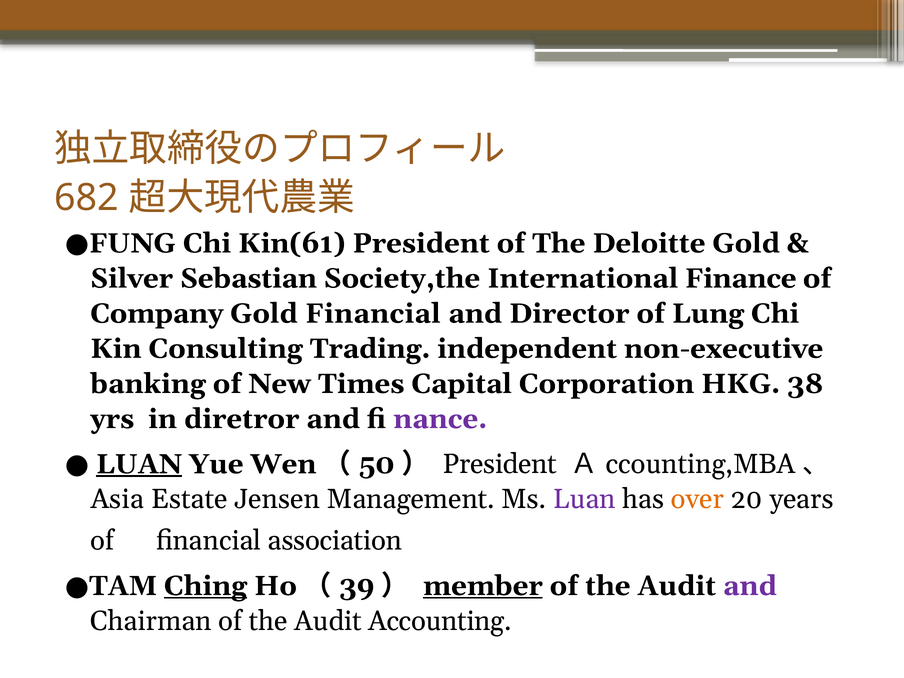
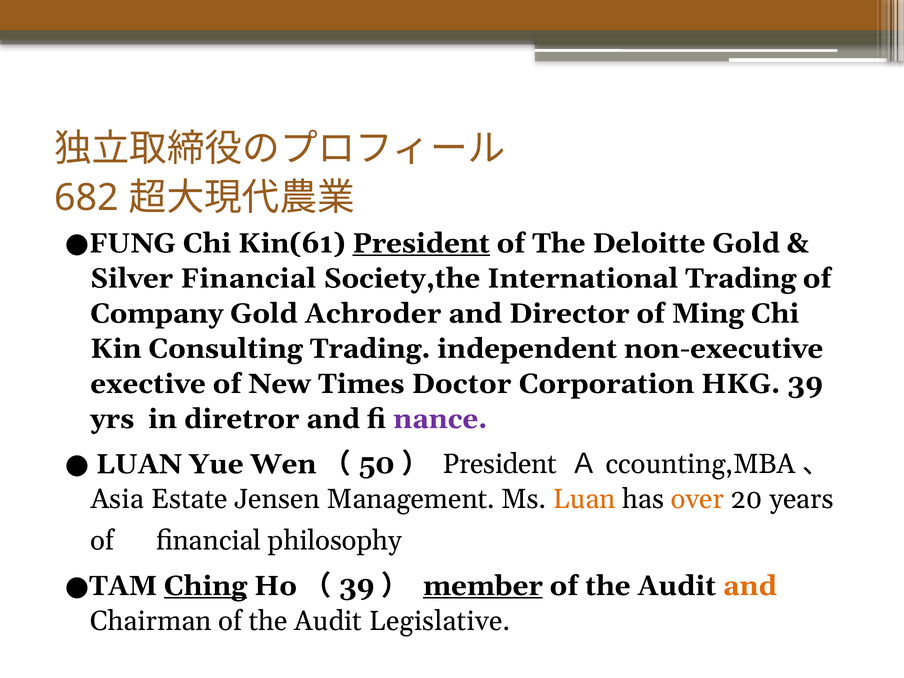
President at (421, 243) underline: none -> present
Silver Sebastian: Sebastian -> Financial
International Finance: Finance -> Trading
Gold Financial: Financial -> Achroder
Lung: Lung -> Ming
banking: banking -> exective
Capital: Capital -> Doctor
38: 38 -> 39
LUAN at (139, 464) underline: present -> none
Luan at (584, 499) colour: purple -> orange
association: association -> philosophy
and at (750, 586) colour: purple -> orange
Accounting: Accounting -> Legislative
